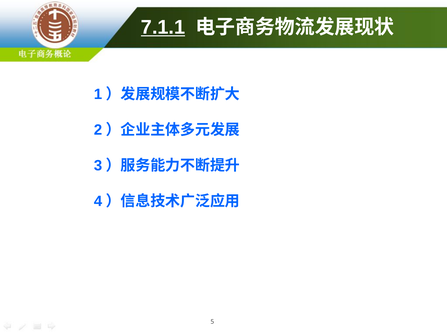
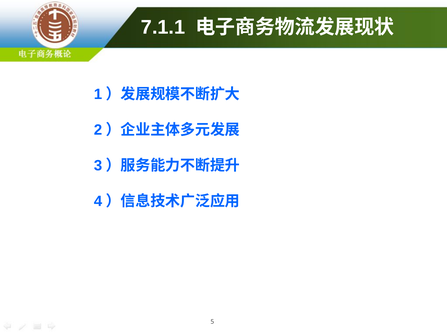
7.1.1 underline: present -> none
